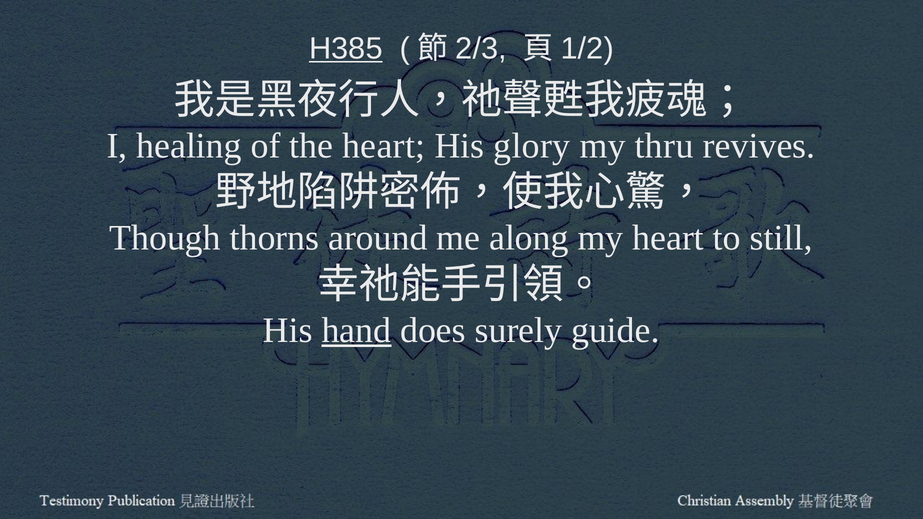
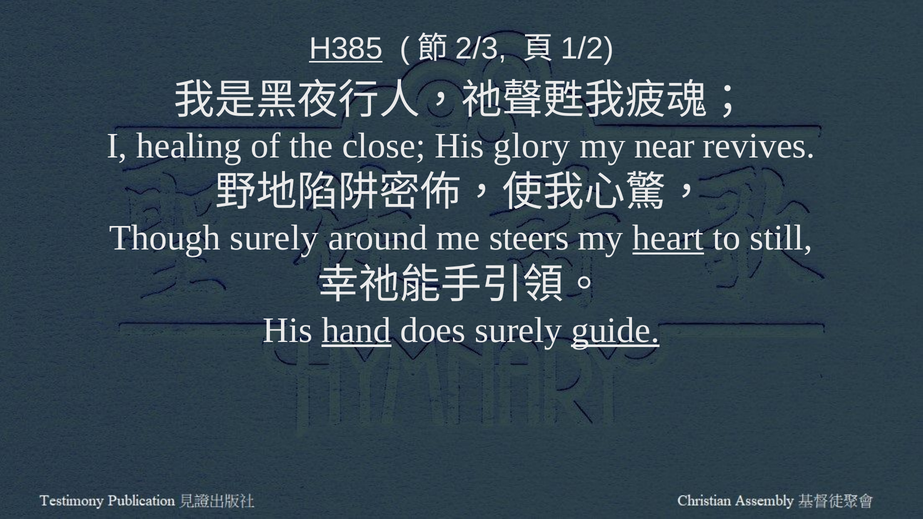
the heart: heart -> close
thru: thru -> near
Though thorns: thorns -> surely
along: along -> steers
heart at (668, 238) underline: none -> present
guide underline: none -> present
